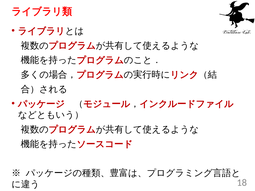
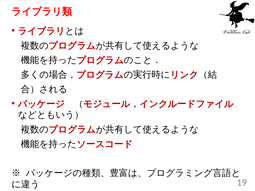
18: 18 -> 19
